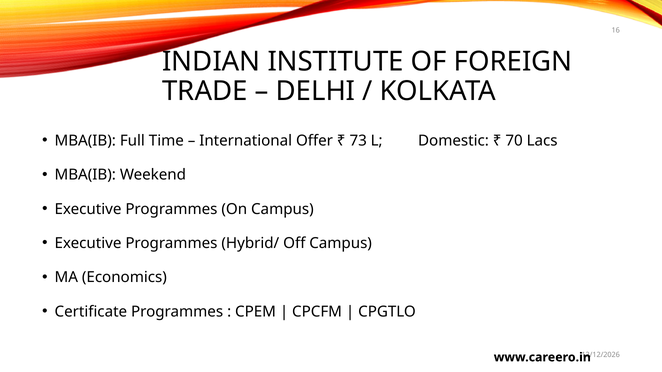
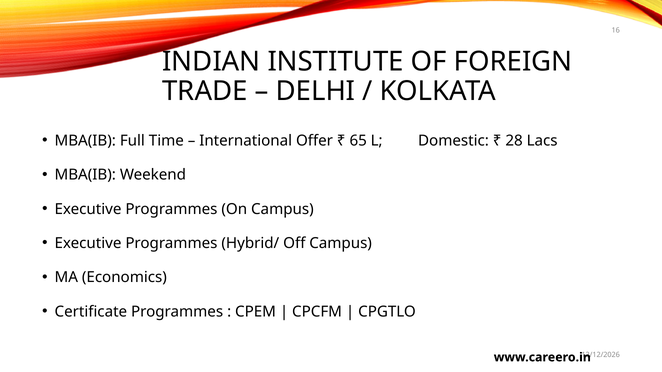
73: 73 -> 65
70: 70 -> 28
